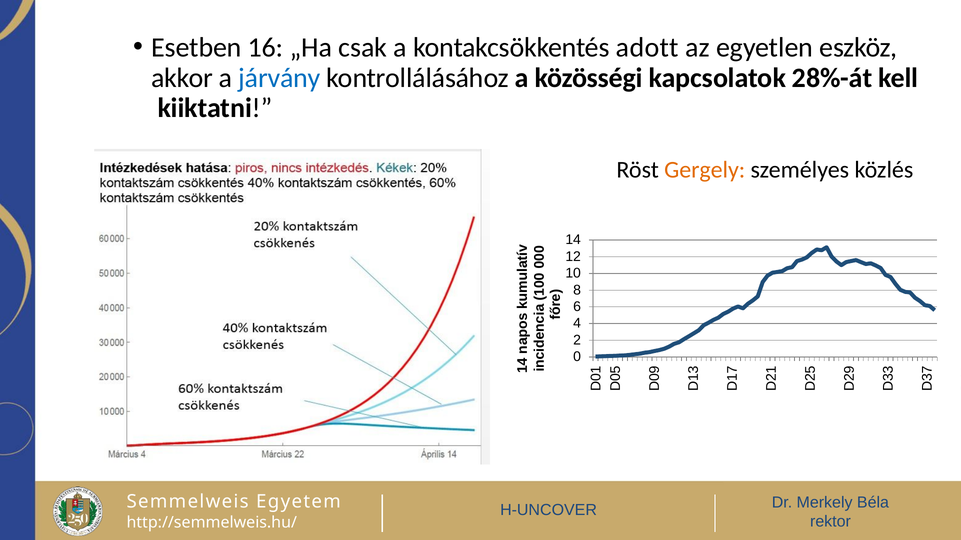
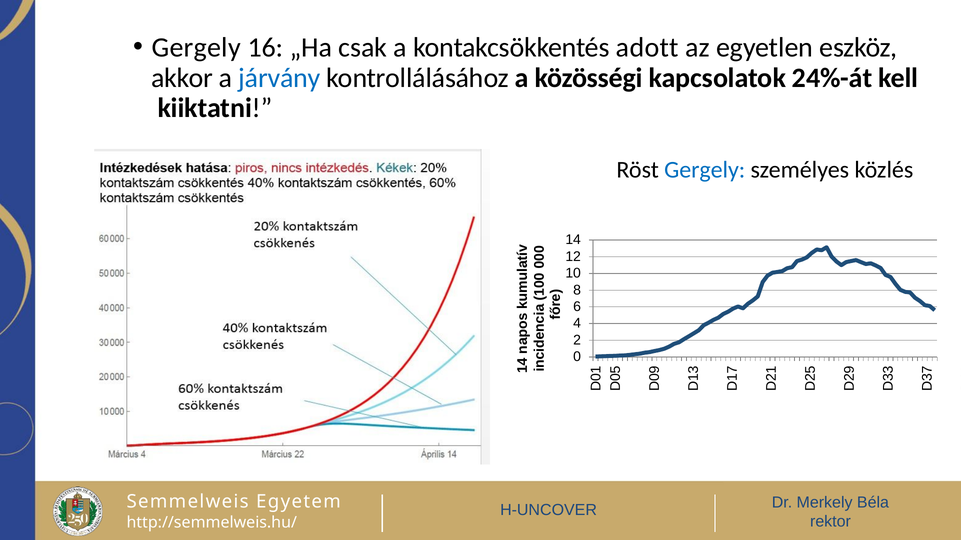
Esetben at (196, 48): Esetben -> Gergely
28%-át: 28%-át -> 24%-át
Gergely at (705, 170) colour: orange -> blue
